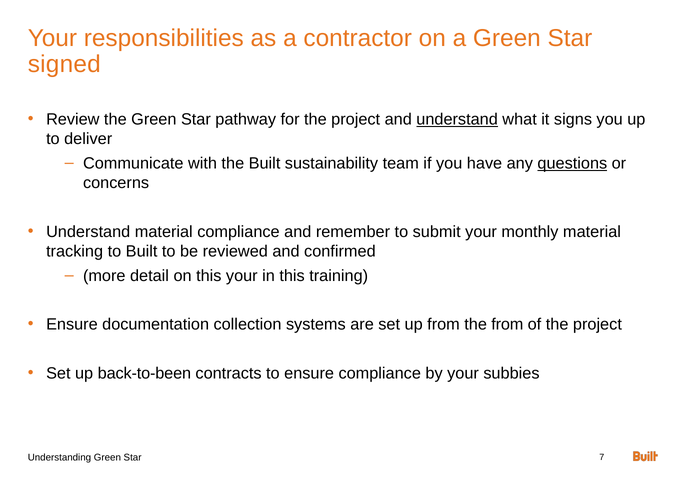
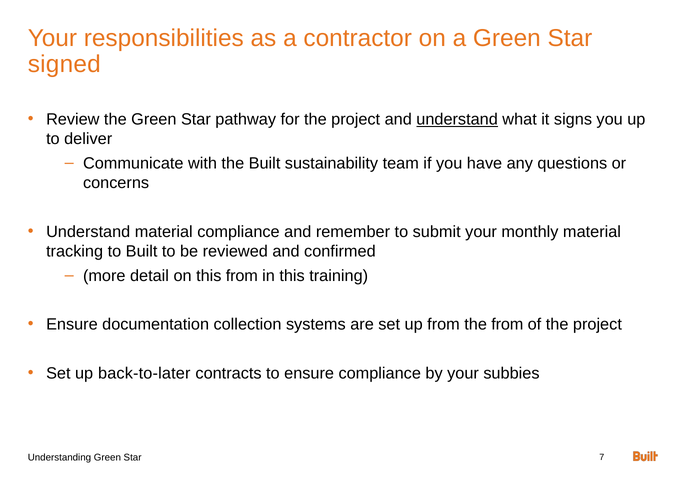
questions underline: present -> none
this your: your -> from
back-to-been: back-to-been -> back-to-later
